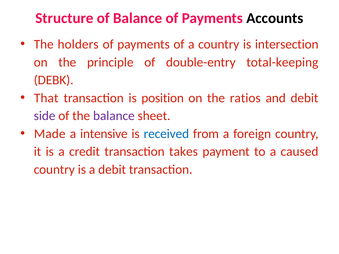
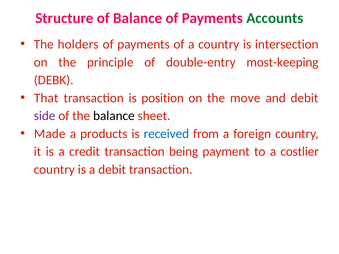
Accounts colour: black -> green
total-keeping: total-keeping -> most-keeping
ratios: ratios -> move
balance at (114, 116) colour: purple -> black
intensive: intensive -> products
takes: takes -> being
caused: caused -> costlier
